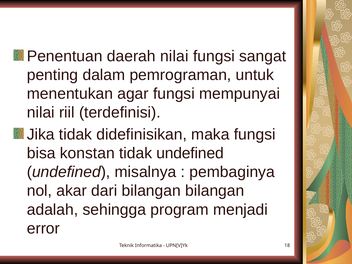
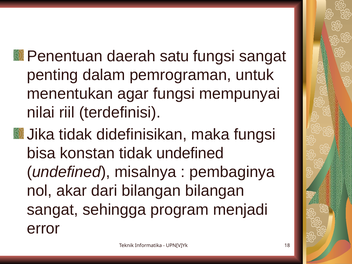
daerah nilai: nilai -> satu
adalah at (53, 210): adalah -> sangat
